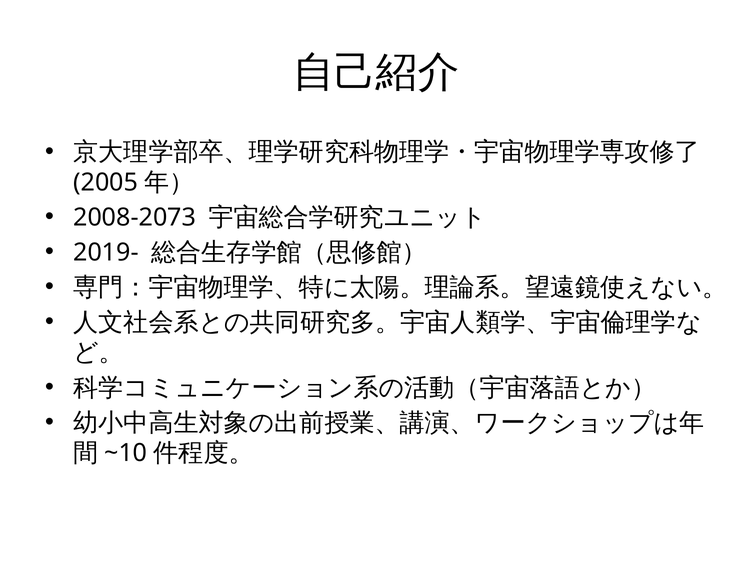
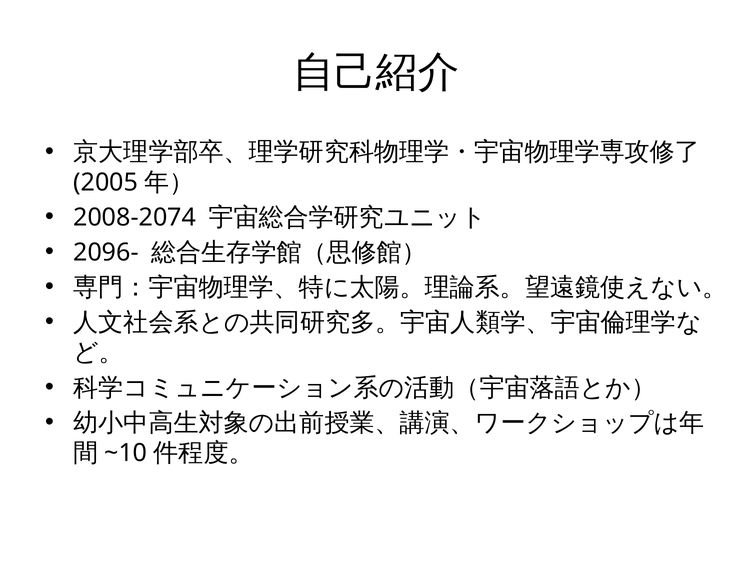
2008-2073: 2008-2073 -> 2008-2074
2019-: 2019- -> 2096-
